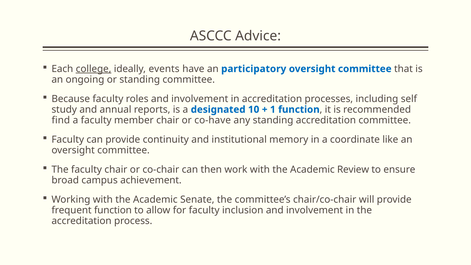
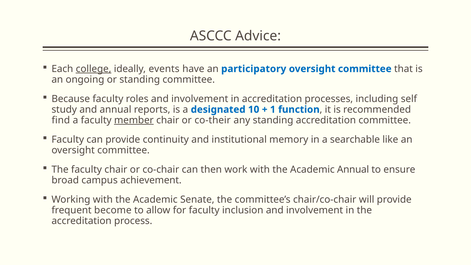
member underline: none -> present
co-have: co-have -> co-their
coordinate: coordinate -> searchable
Academic Review: Review -> Annual
frequent function: function -> become
